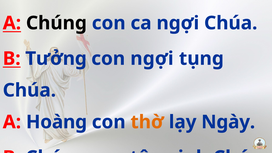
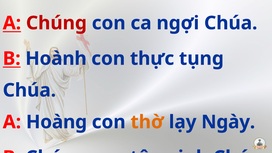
Chúng at (56, 23) colour: black -> red
Tưởng: Tưởng -> Hoành
con ngợi: ngợi -> thực
